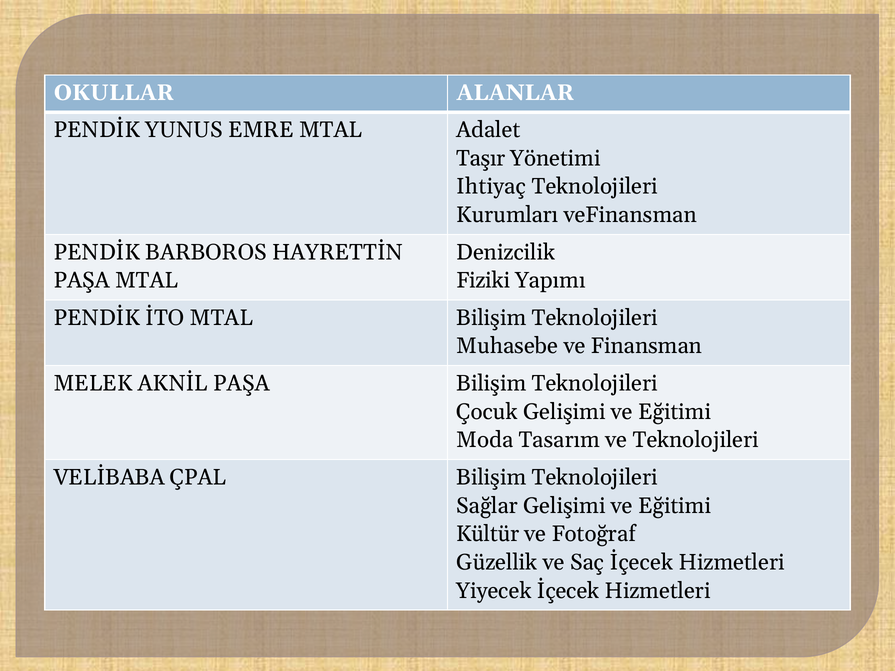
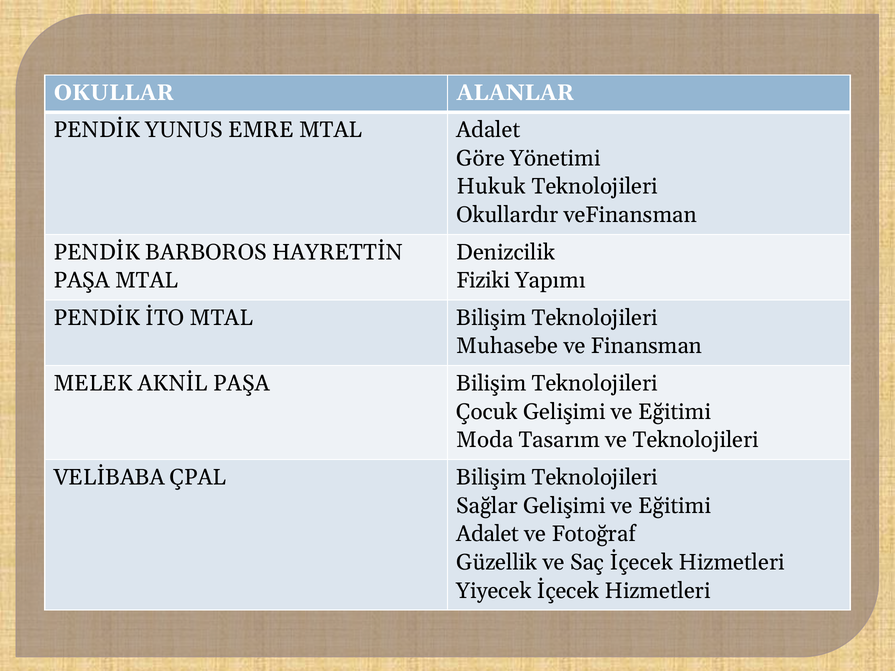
Taşır: Taşır -> Göre
Ihtiyaç: Ihtiyaç -> Hukuk
Kurumları: Kurumları -> Okullardır
Kültür at (488, 534): Kültür -> Adalet
